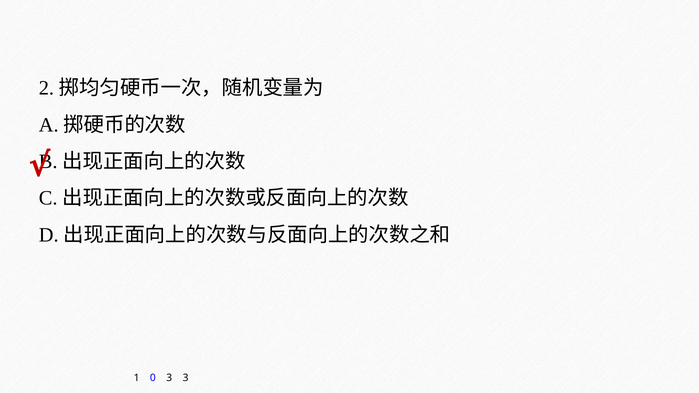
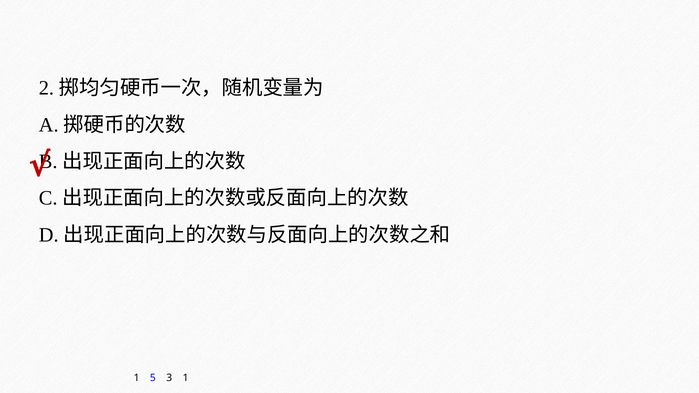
0: 0 -> 5
3 3: 3 -> 1
